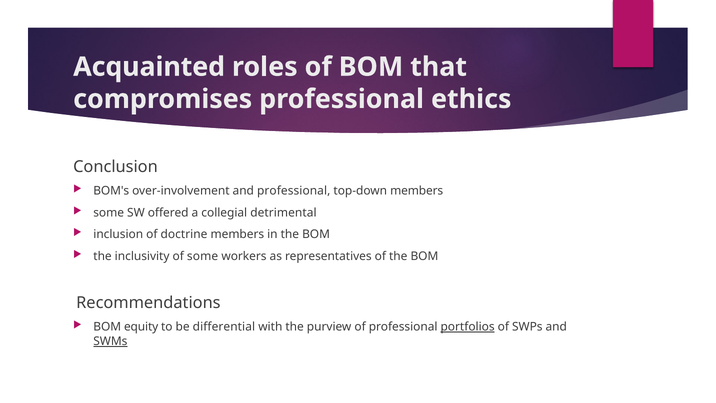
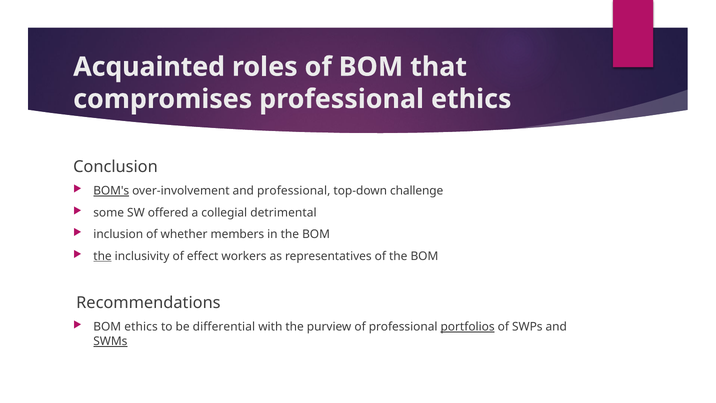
BOM's underline: none -> present
top-down members: members -> challenge
doctrine: doctrine -> whether
the at (103, 256) underline: none -> present
of some: some -> effect
BOM equity: equity -> ethics
